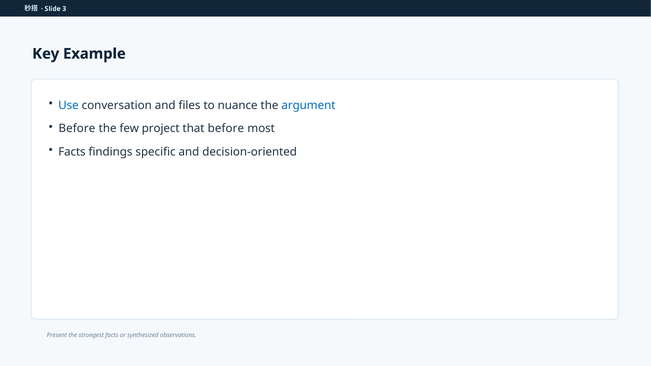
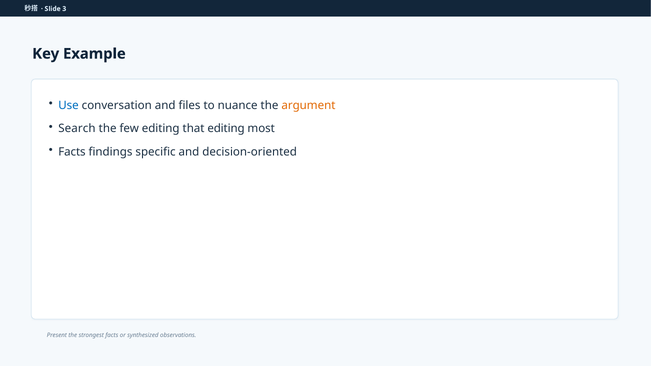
argument colour: blue -> orange
Before at (77, 129): Before -> Search
few project: project -> editing
that before: before -> editing
